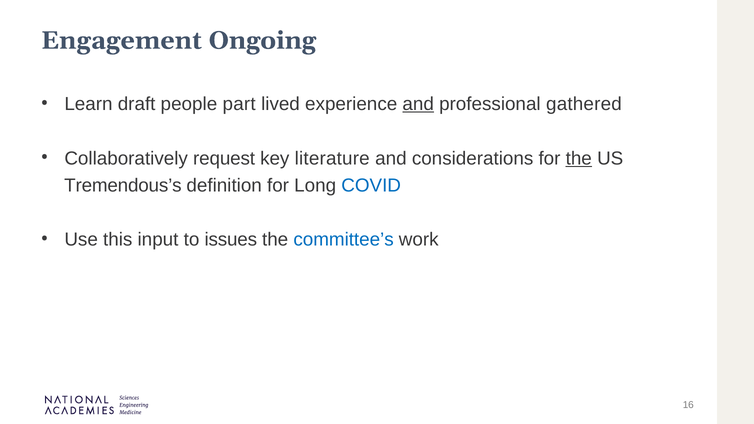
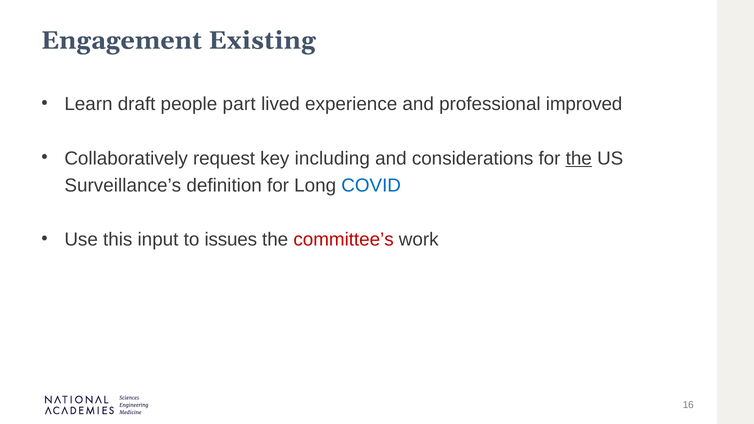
Ongoing: Ongoing -> Existing
and at (418, 104) underline: present -> none
gathered: gathered -> improved
literature: literature -> including
Tremendous’s: Tremendous’s -> Surveillance’s
committee’s colour: blue -> red
